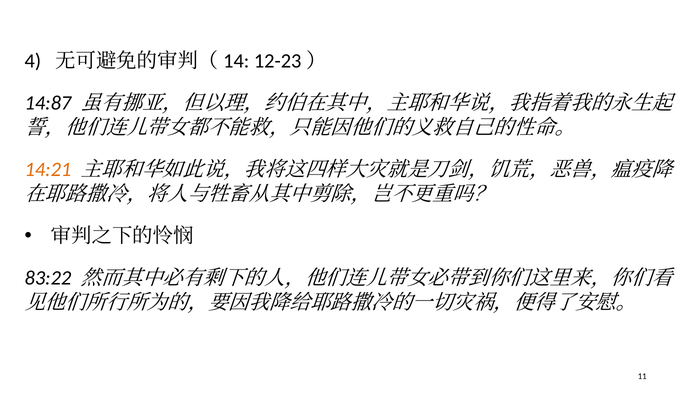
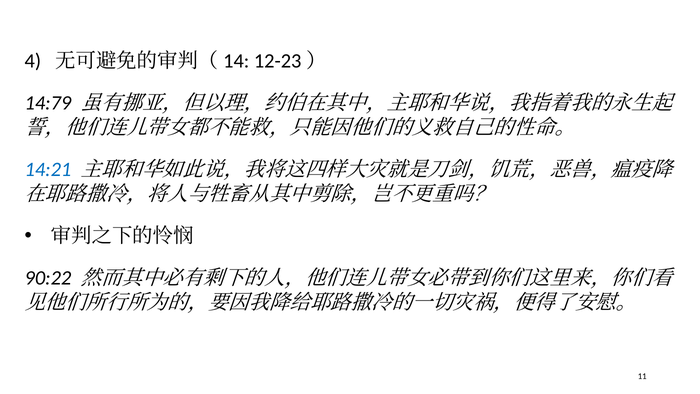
14:87: 14:87 -> 14:79
14:21 colour: orange -> blue
83:22: 83:22 -> 90:22
